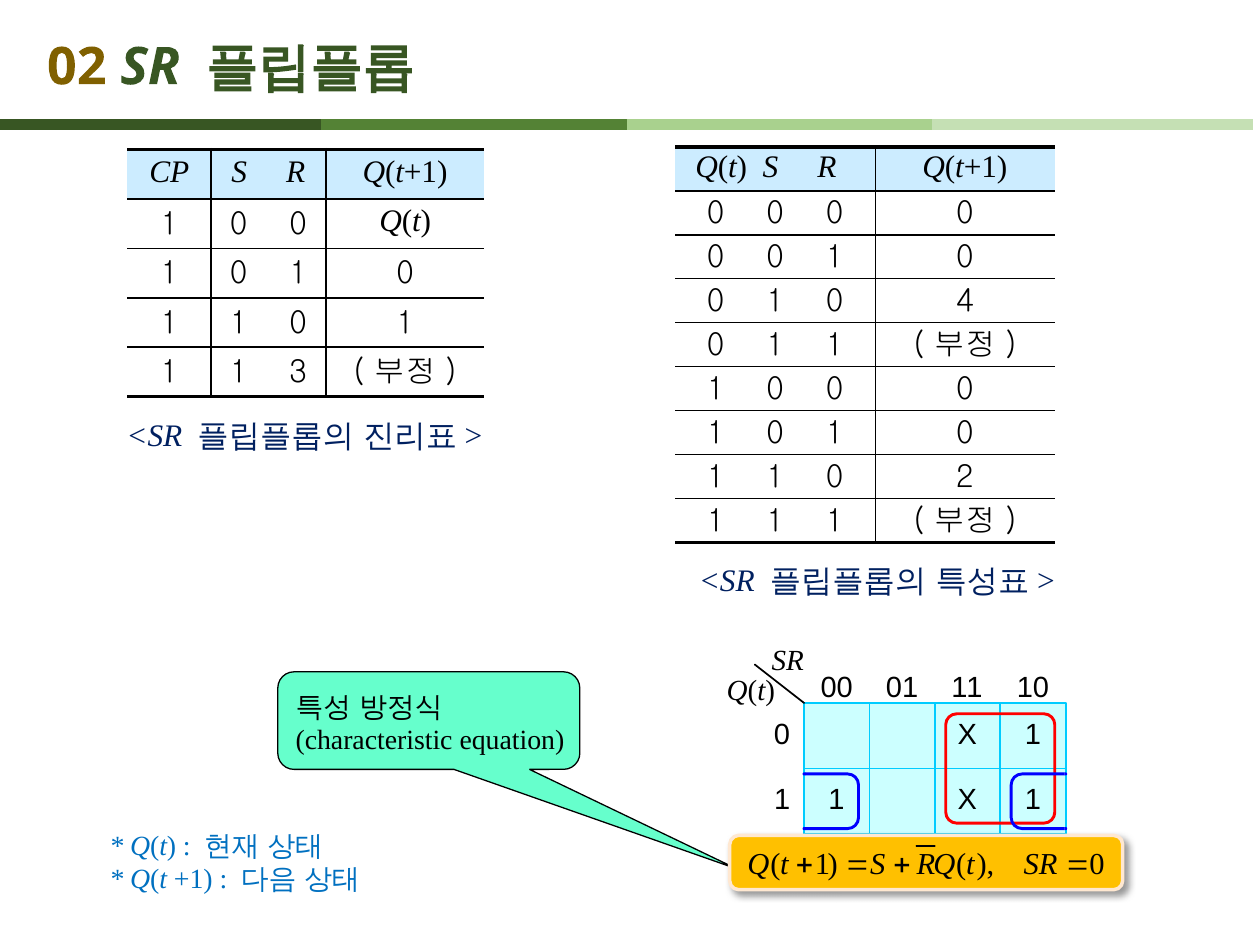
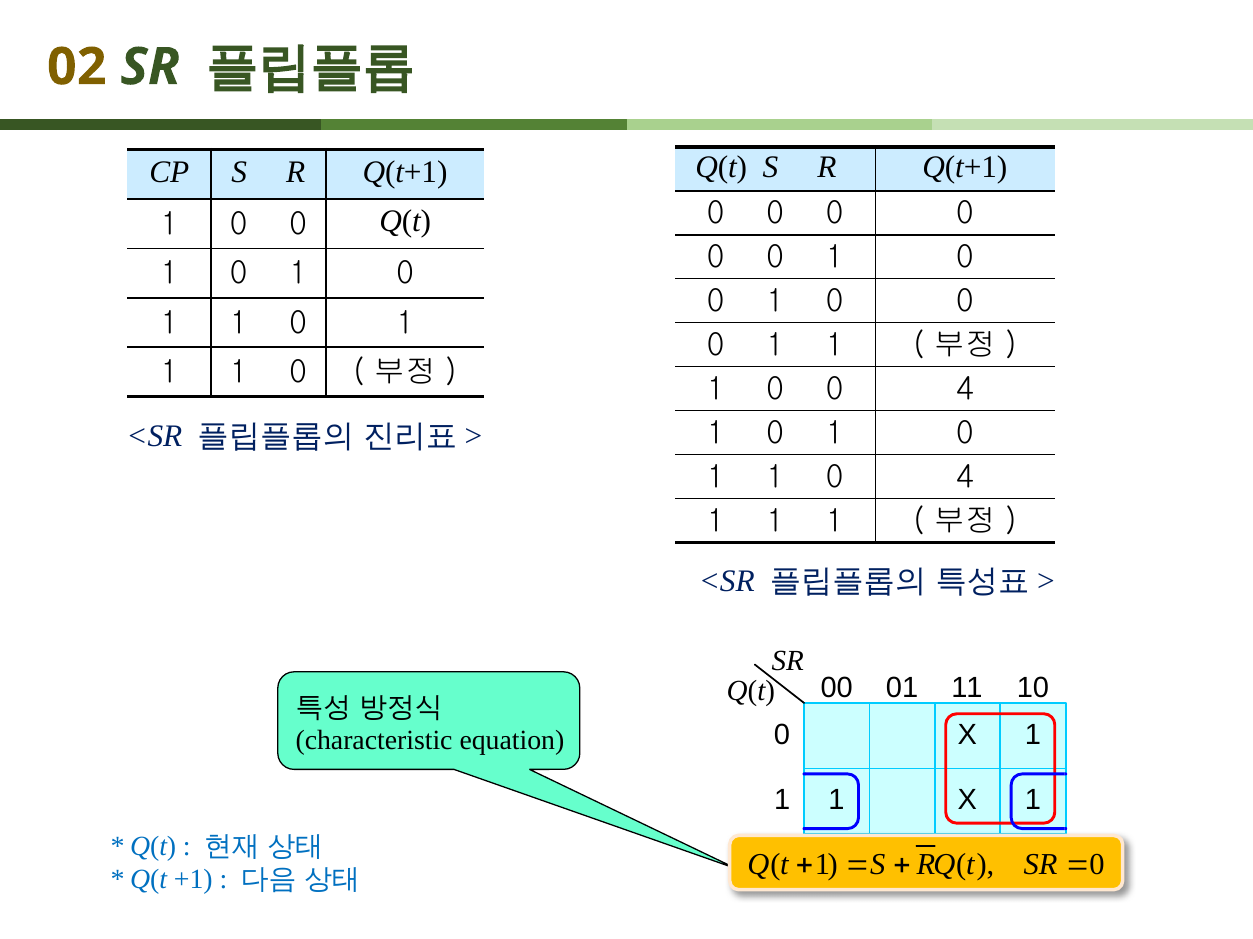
4 at (965, 301): 4 -> 0
3 at (298, 372): 3 -> 0
1 0 0 0: 0 -> 4
1 0 2: 2 -> 4
